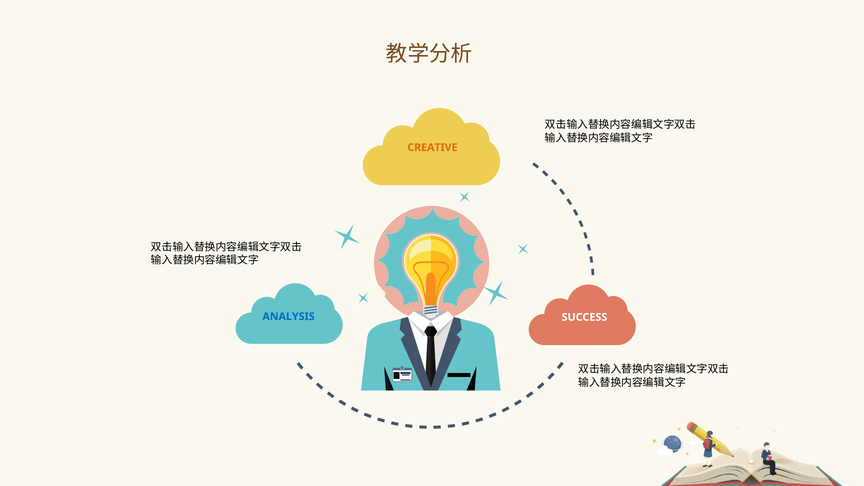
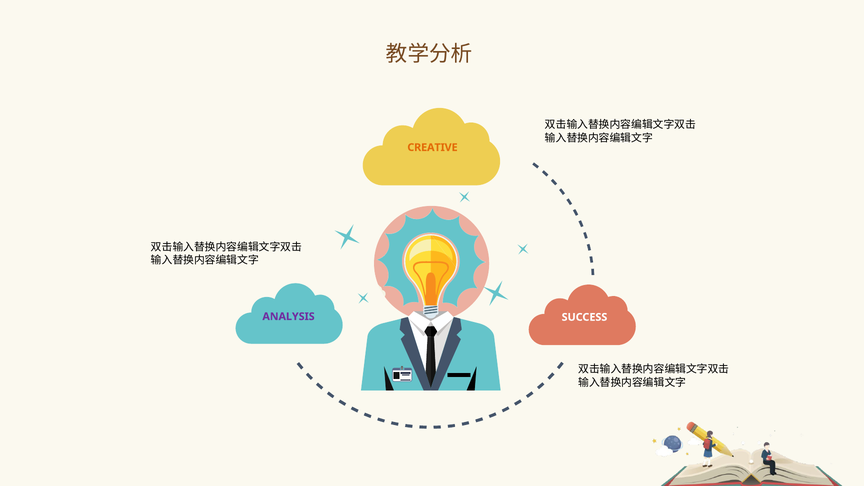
ANALYSIS colour: blue -> purple
